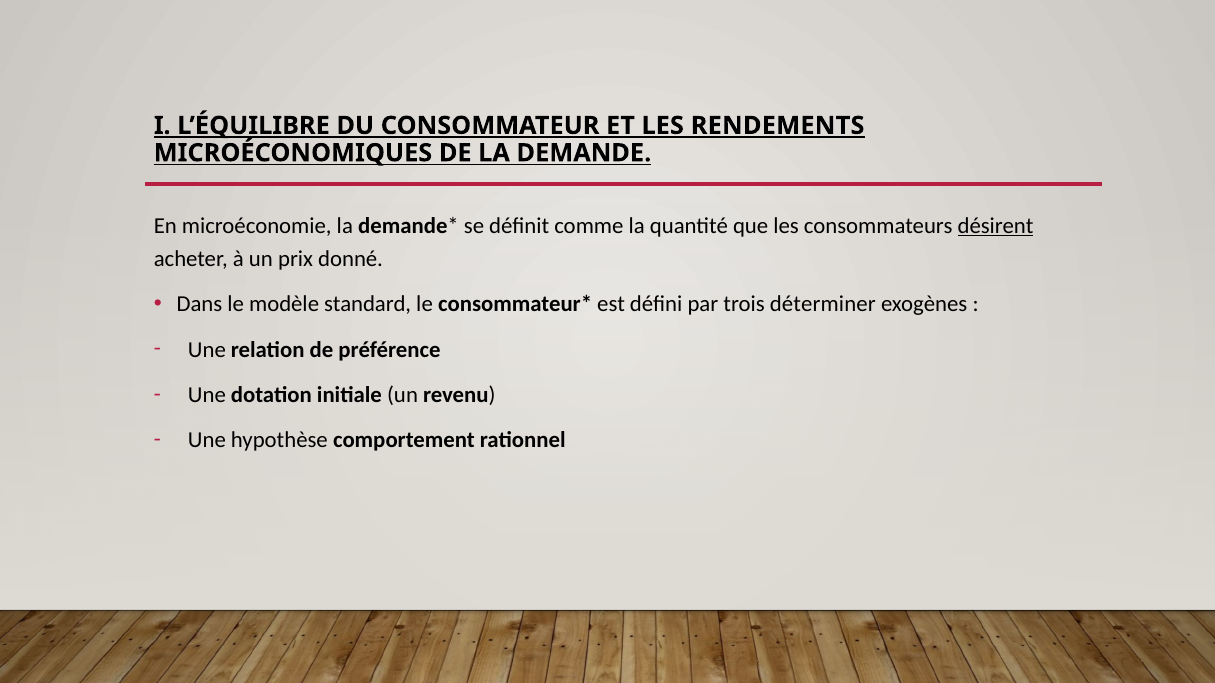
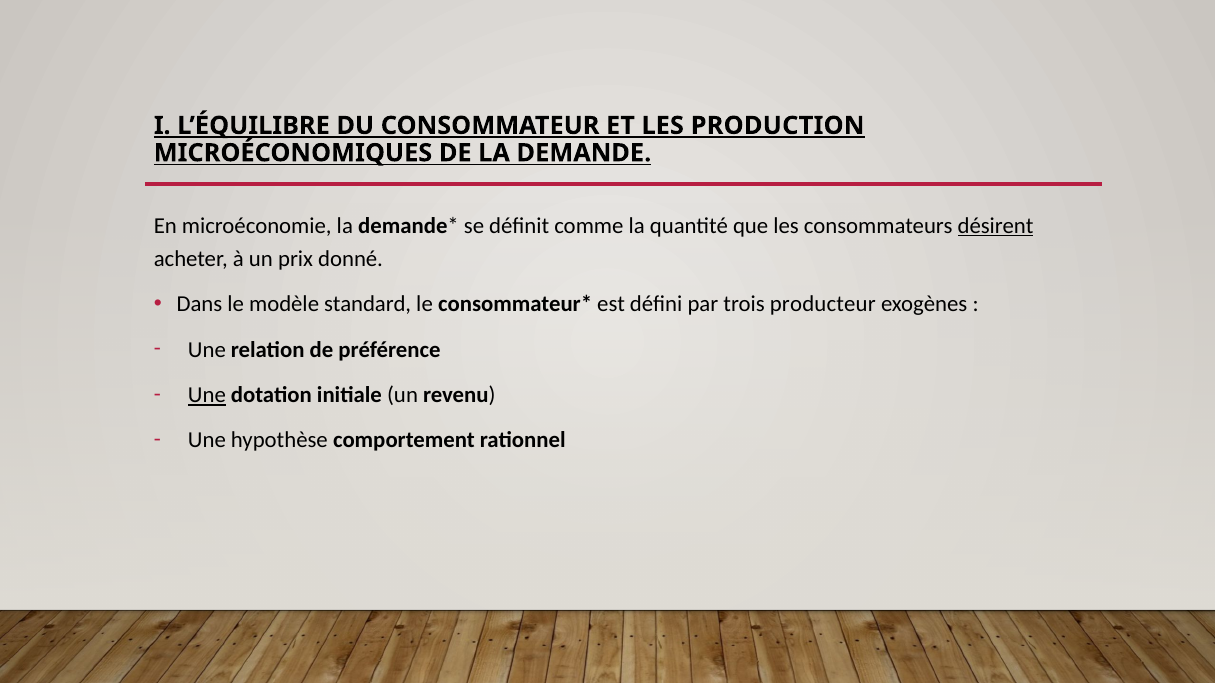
RENDEMENTS: RENDEMENTS -> PRODUCTION
déterminer: déterminer -> producteur
Une at (207, 395) underline: none -> present
